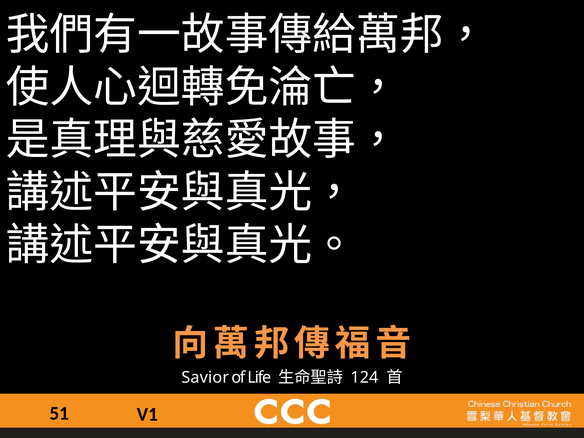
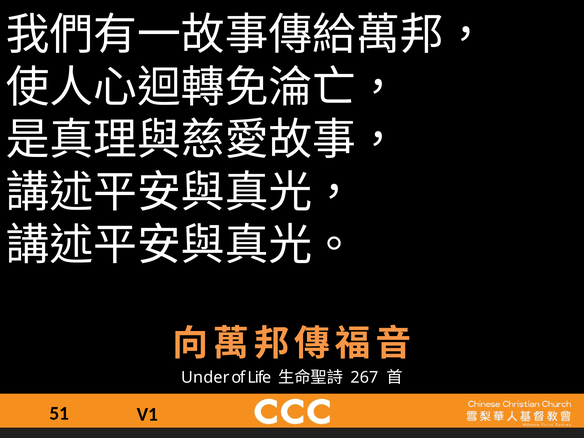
Savior: Savior -> Under
124: 124 -> 267
